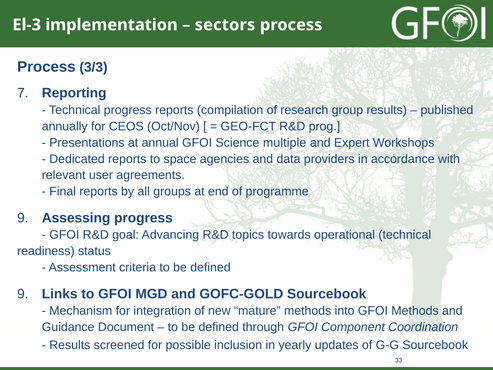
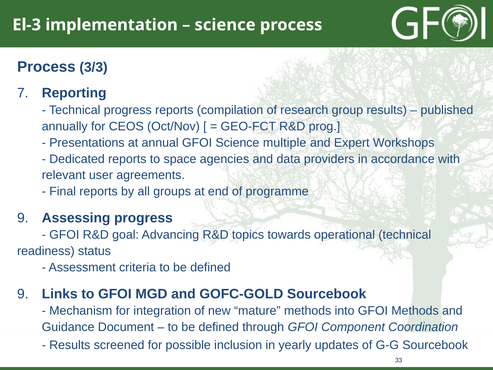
sectors at (225, 25): sectors -> science
